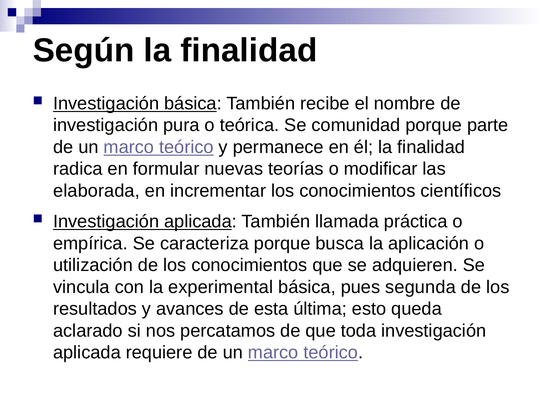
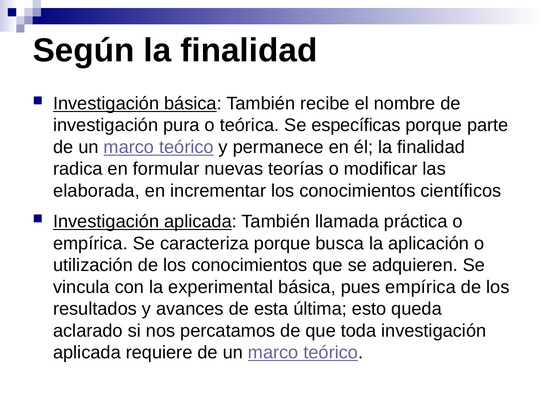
comunidad: comunidad -> específicas
pues segunda: segunda -> empírica
